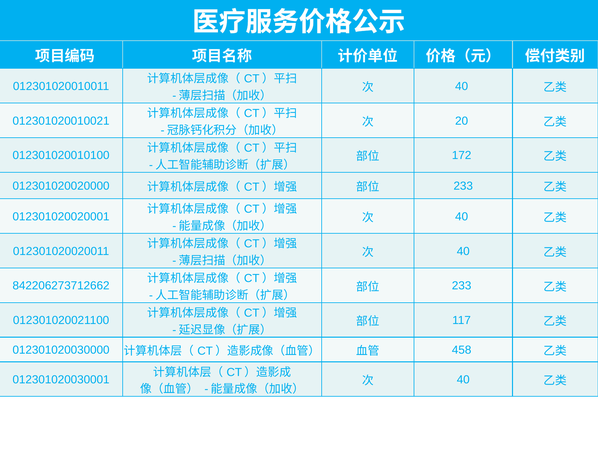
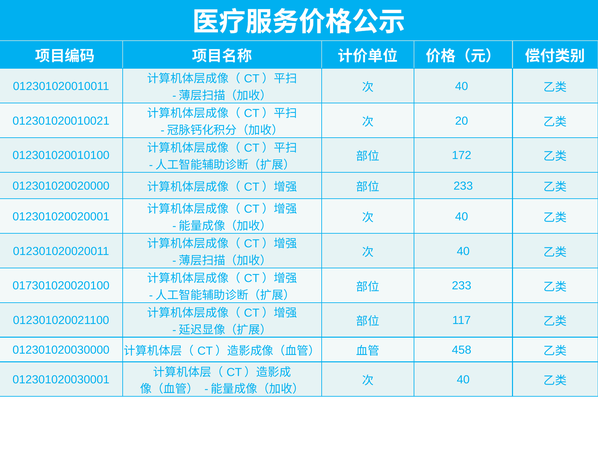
842206273712662: 842206273712662 -> 017301020020100
